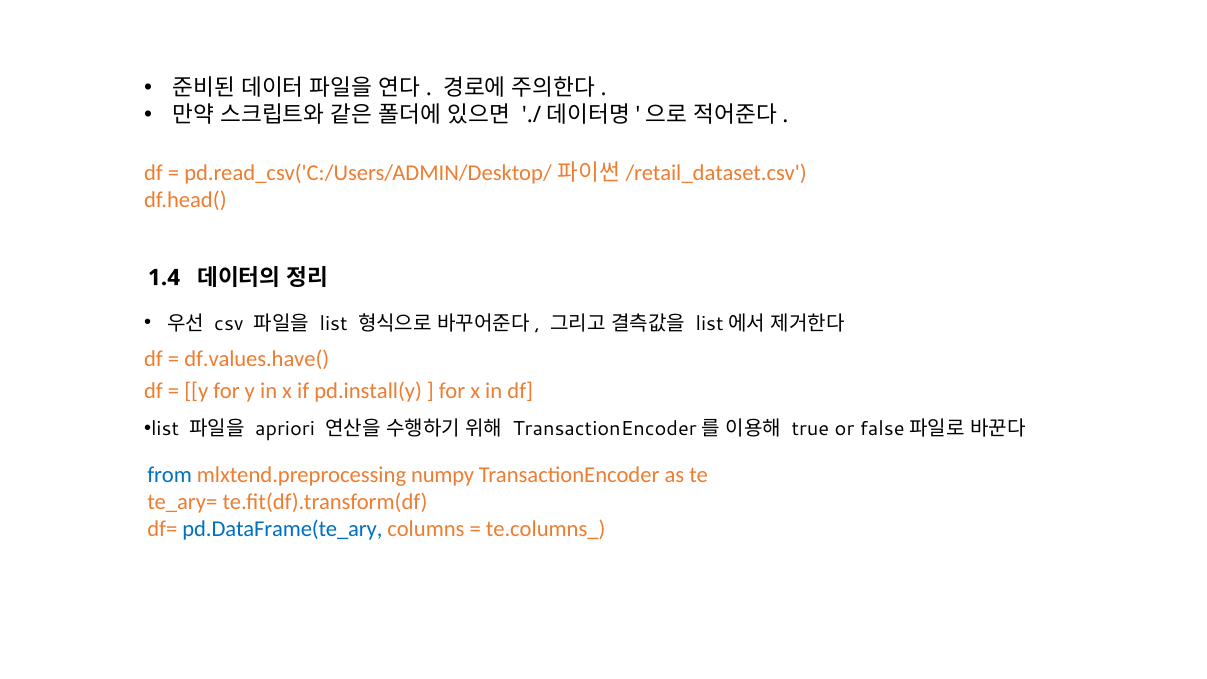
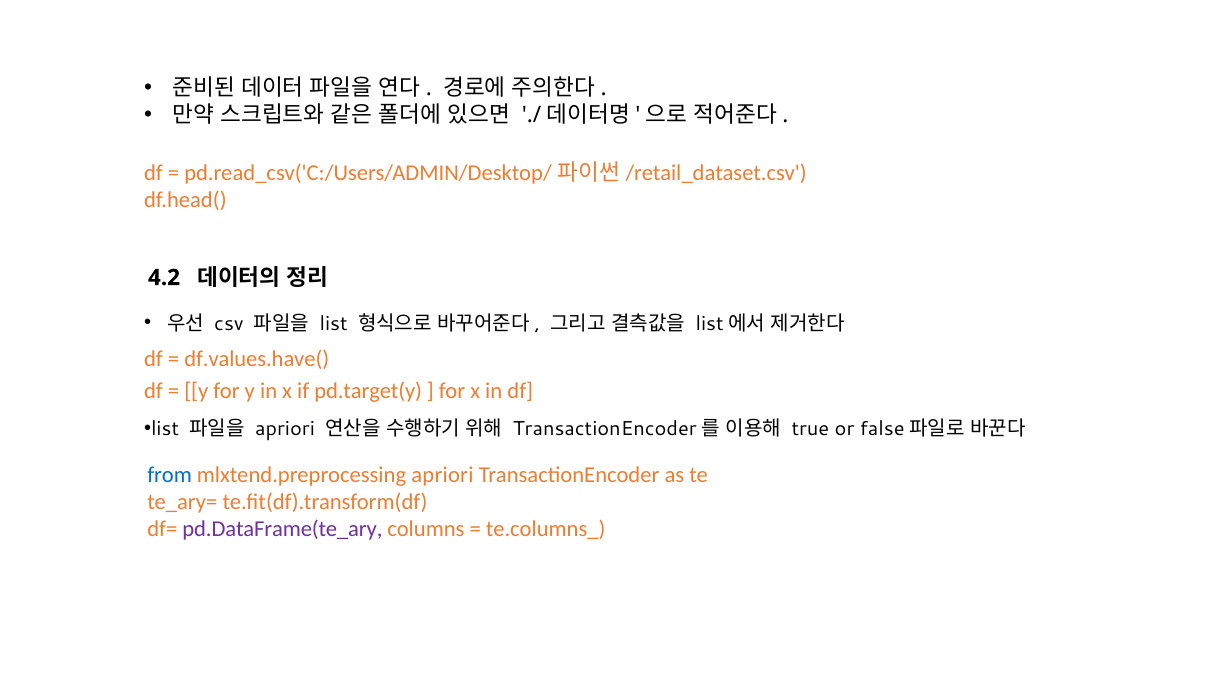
1.4: 1.4 -> 4.2
pd.install(y: pd.install(y -> pd.target(y
mlxtend.preprocessing numpy: numpy -> apriori
pd.DataFrame(te_ary colour: blue -> purple
